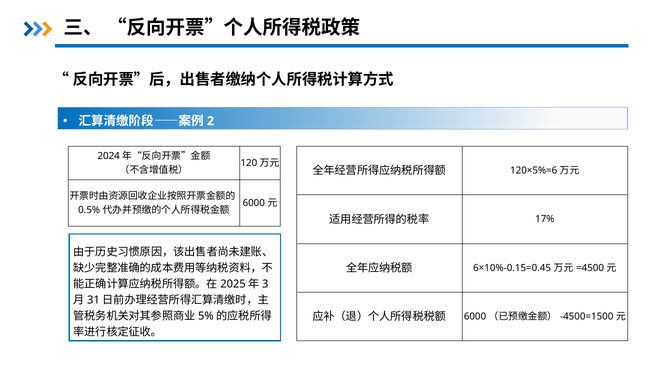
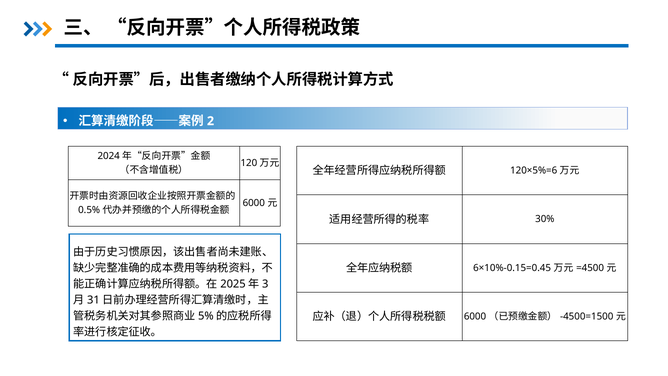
17%: 17% -> 30%
